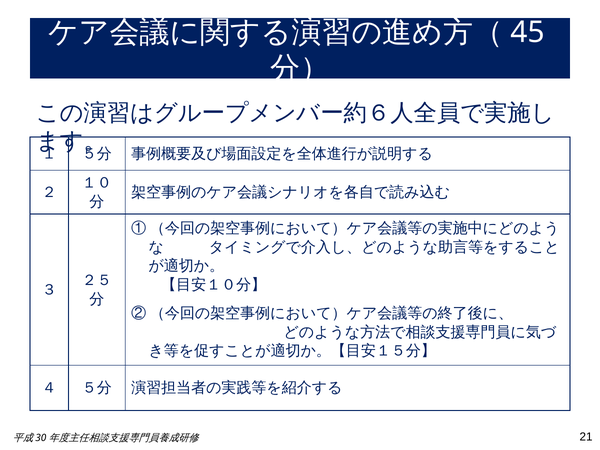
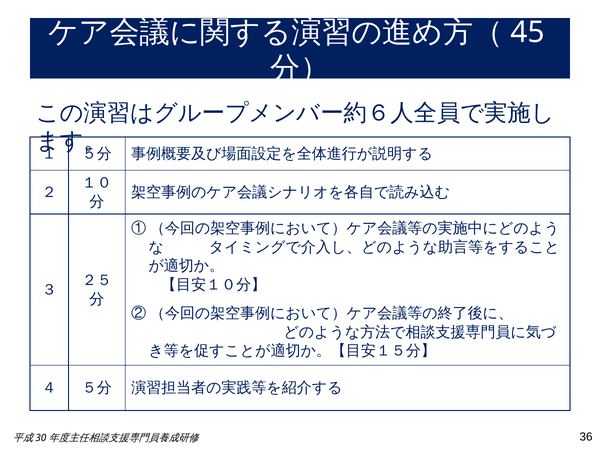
21: 21 -> 36
